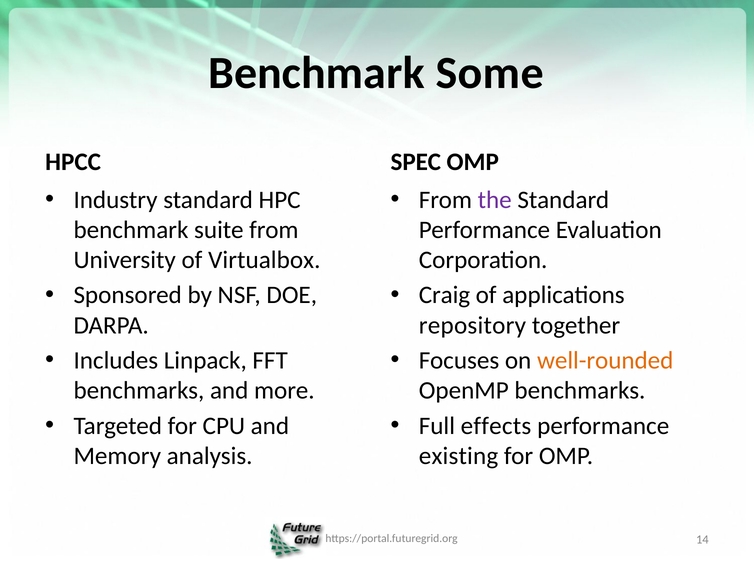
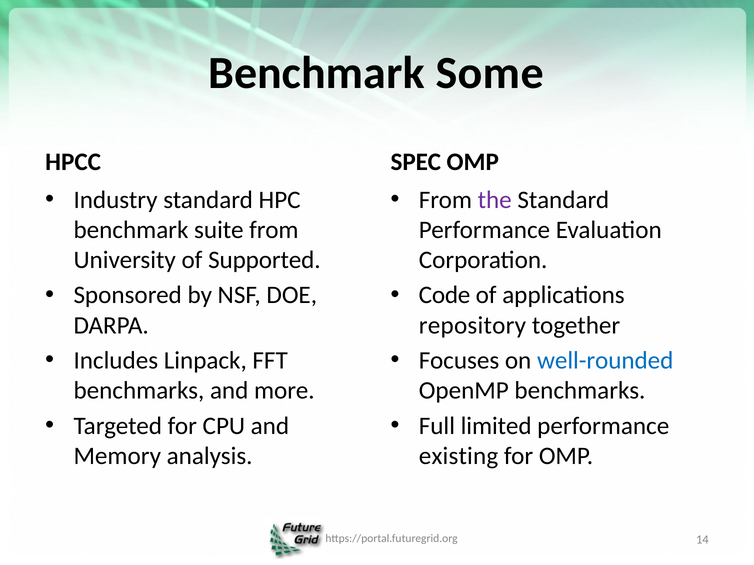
Virtualbox: Virtualbox -> Supported
Craig: Craig -> Code
well-rounded colour: orange -> blue
effects: effects -> limited
